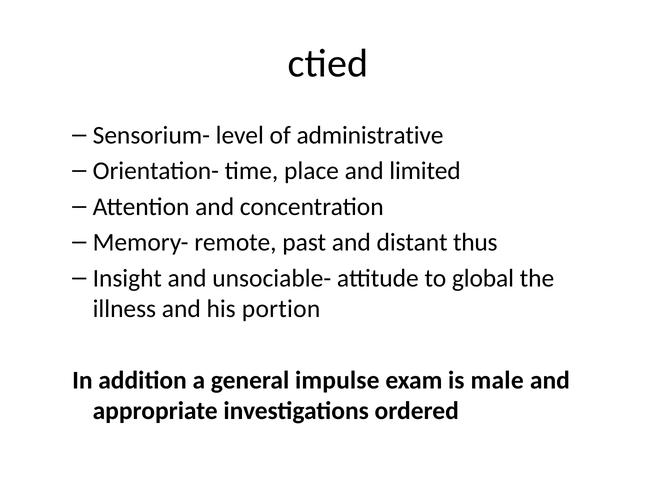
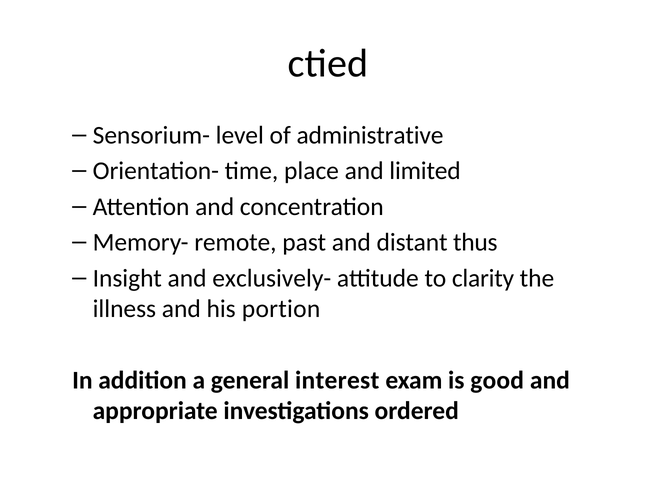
unsociable-: unsociable- -> exclusively-
global: global -> clarity
impulse: impulse -> interest
male: male -> good
